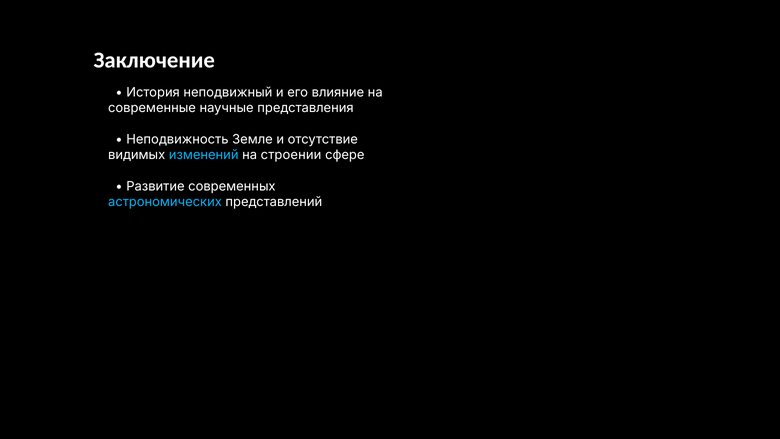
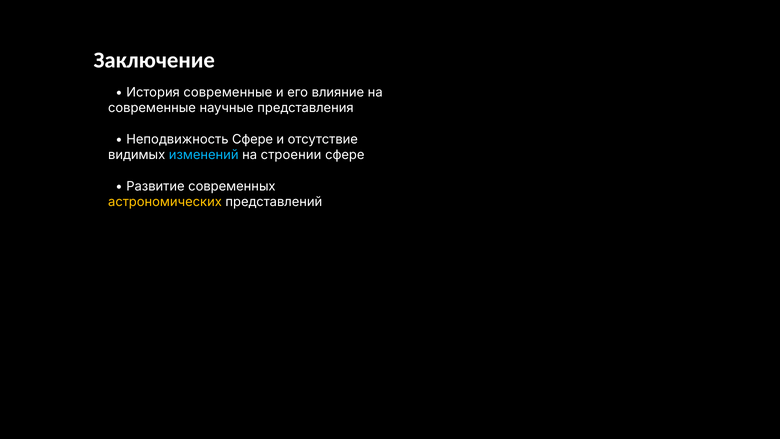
История неподвижный: неподвижный -> современные
Неподвижность Земле: Земле -> Сфере
астрономических colour: light blue -> yellow
